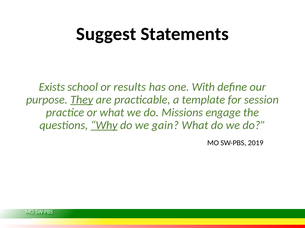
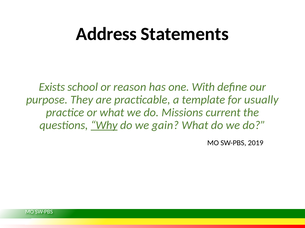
Suggest: Suggest -> Address
results: results -> reason
They underline: present -> none
session: session -> usually
engage: engage -> current
